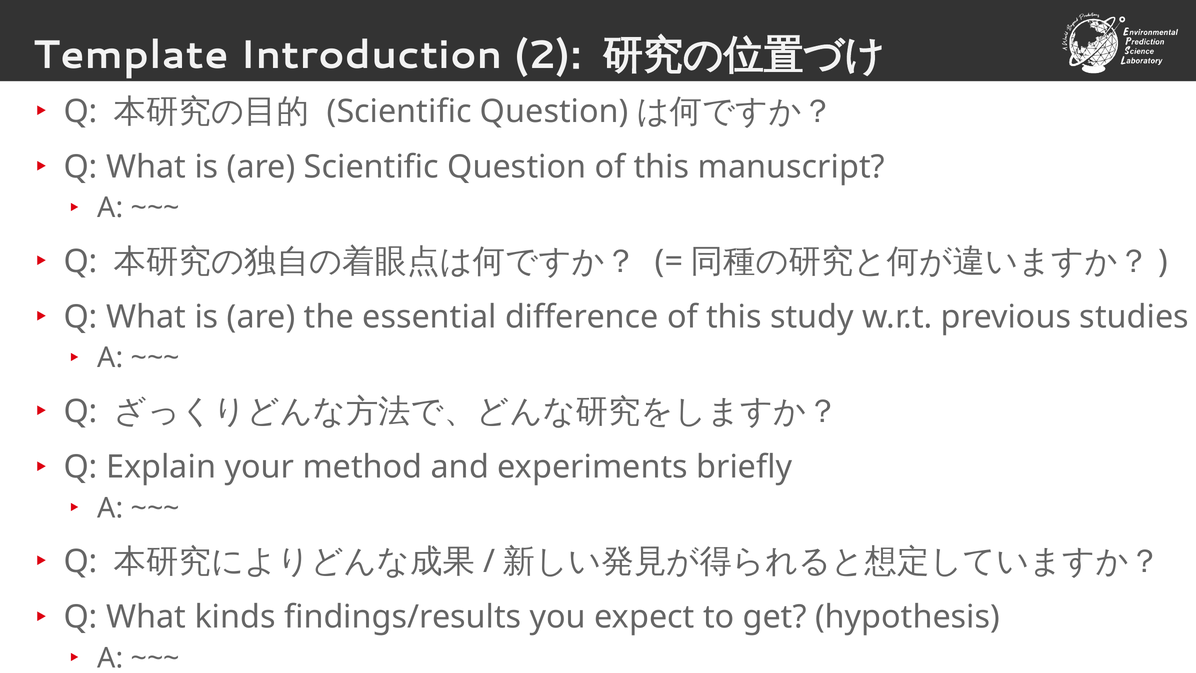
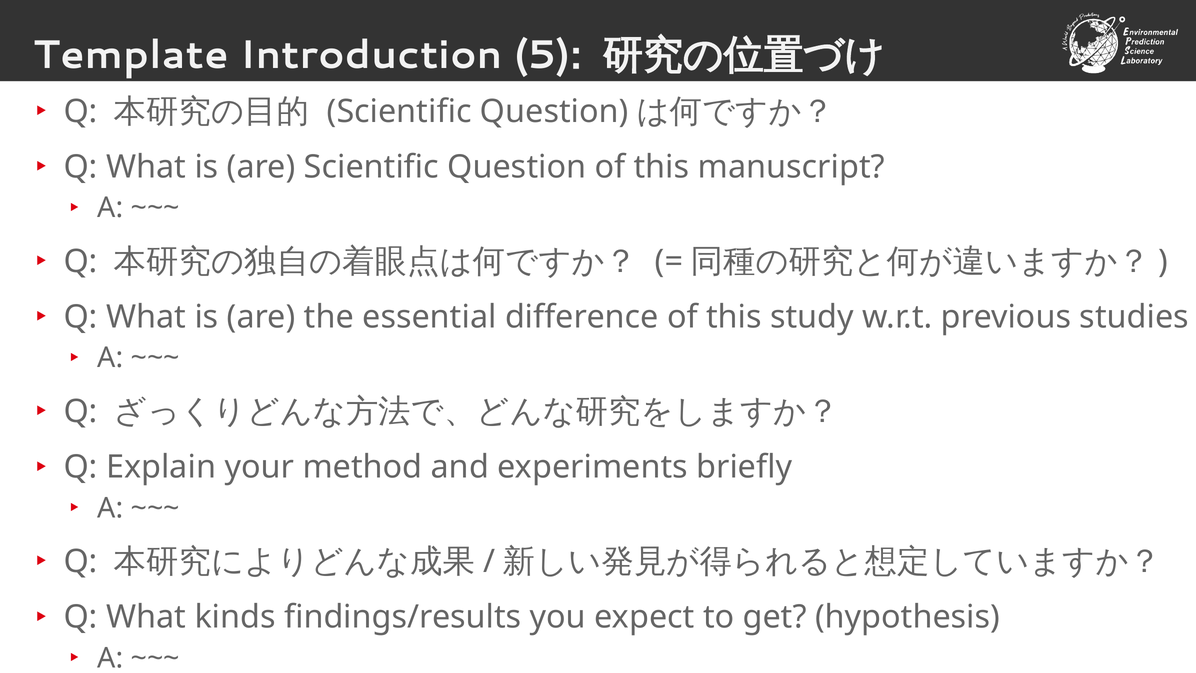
2: 2 -> 5
